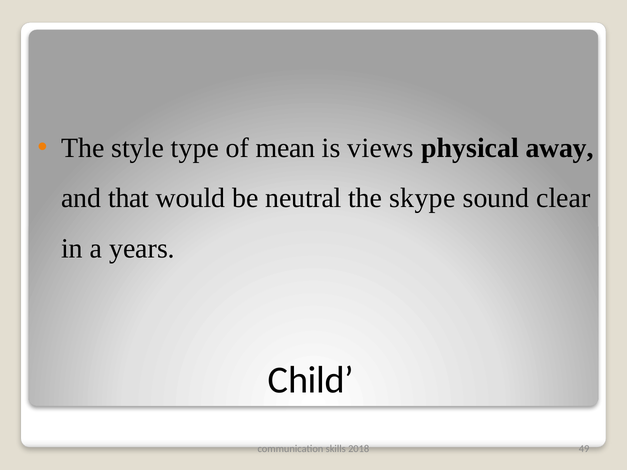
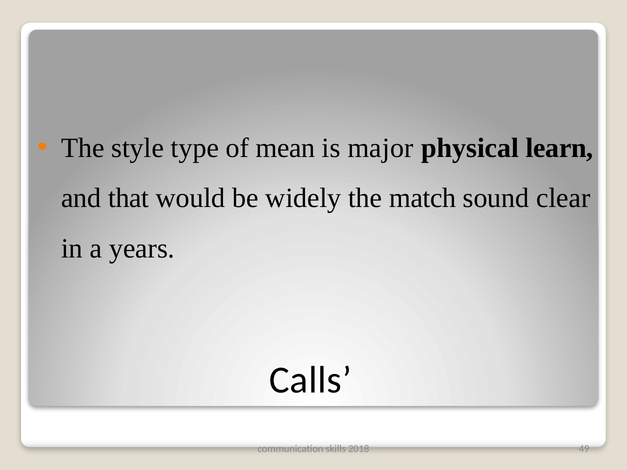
views: views -> major
away: away -> learn
neutral: neutral -> widely
skype: skype -> match
Child: Child -> Calls
